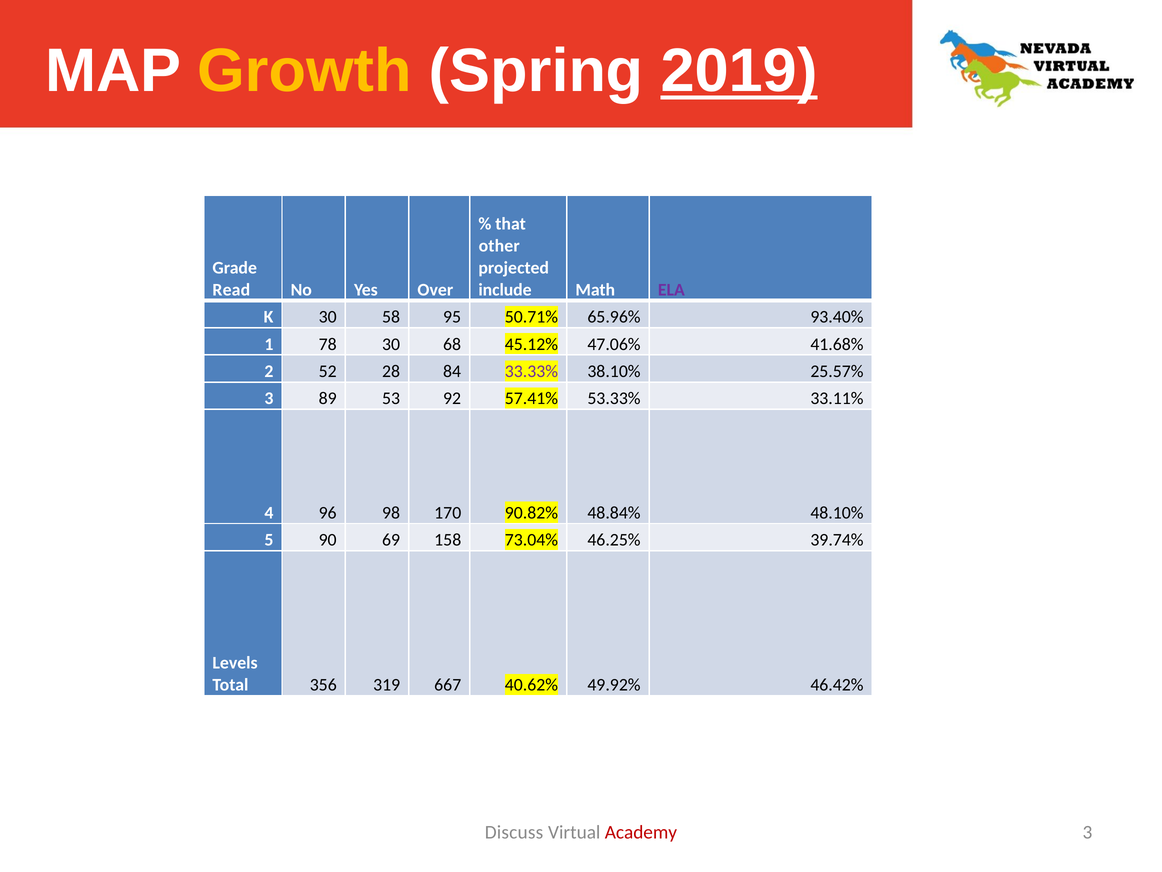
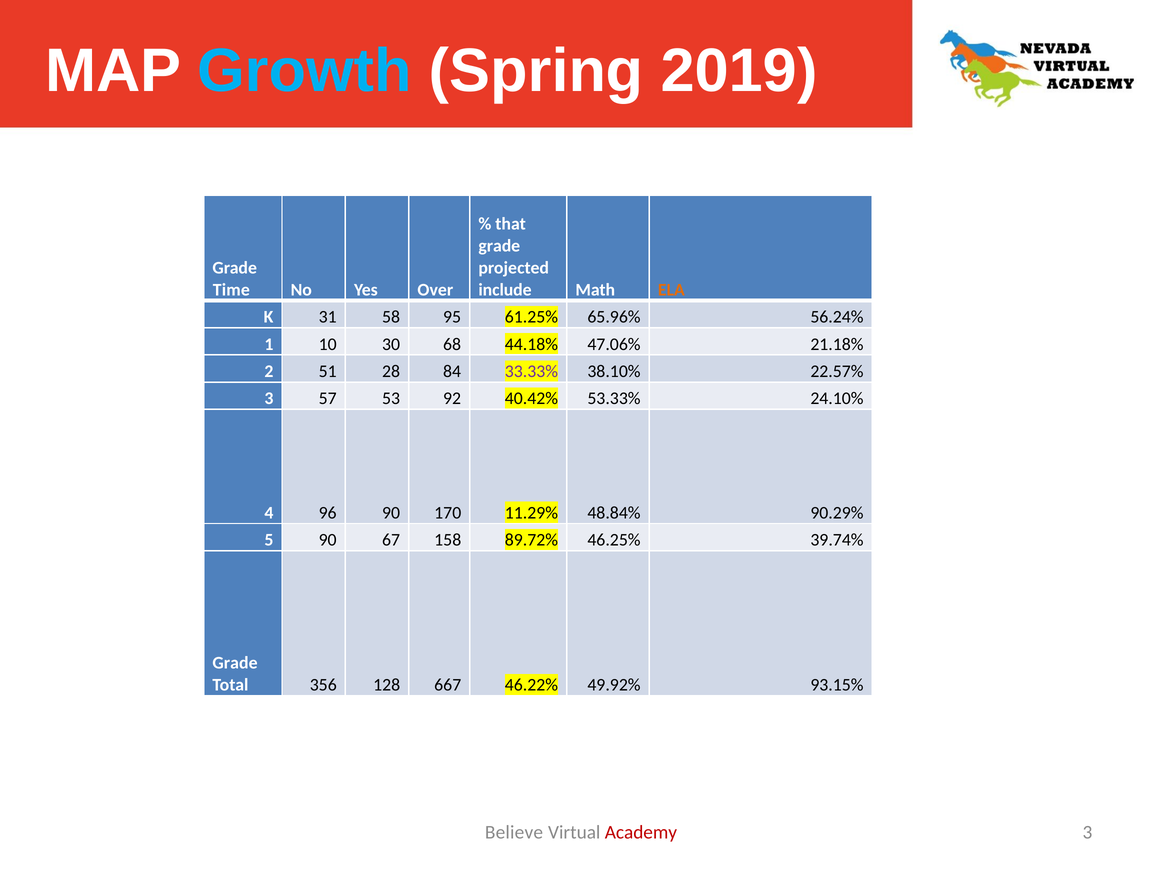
Growth colour: yellow -> light blue
2019 underline: present -> none
other at (499, 246): other -> grade
Read: Read -> Time
ELA colour: purple -> orange
K 30: 30 -> 31
50.71%: 50.71% -> 61.25%
93.40%: 93.40% -> 56.24%
78: 78 -> 10
45.12%: 45.12% -> 44.18%
41.68%: 41.68% -> 21.18%
52: 52 -> 51
25.57%: 25.57% -> 22.57%
89: 89 -> 57
57.41%: 57.41% -> 40.42%
33.11%: 33.11% -> 24.10%
96 98: 98 -> 90
90.82%: 90.82% -> 11.29%
48.10%: 48.10% -> 90.29%
69: 69 -> 67
73.04%: 73.04% -> 89.72%
Levels at (235, 663): Levels -> Grade
319: 319 -> 128
40.62%: 40.62% -> 46.22%
46.42%: 46.42% -> 93.15%
Discuss: Discuss -> Believe
